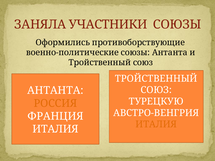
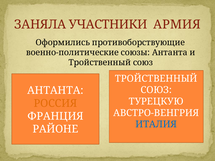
УЧАСТНИКИ СОЮЗЫ: СОЮЗЫ -> АРМИЯ
ИТАЛИЯ at (156, 125) colour: orange -> blue
ИТАЛИЯ at (55, 129): ИТАЛИЯ -> РАЙОНЕ
